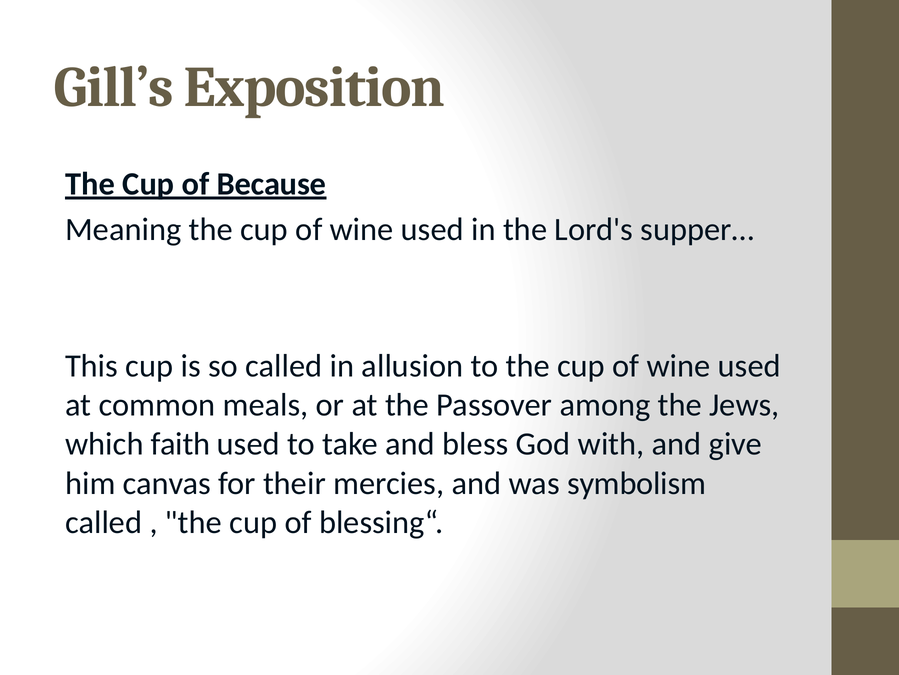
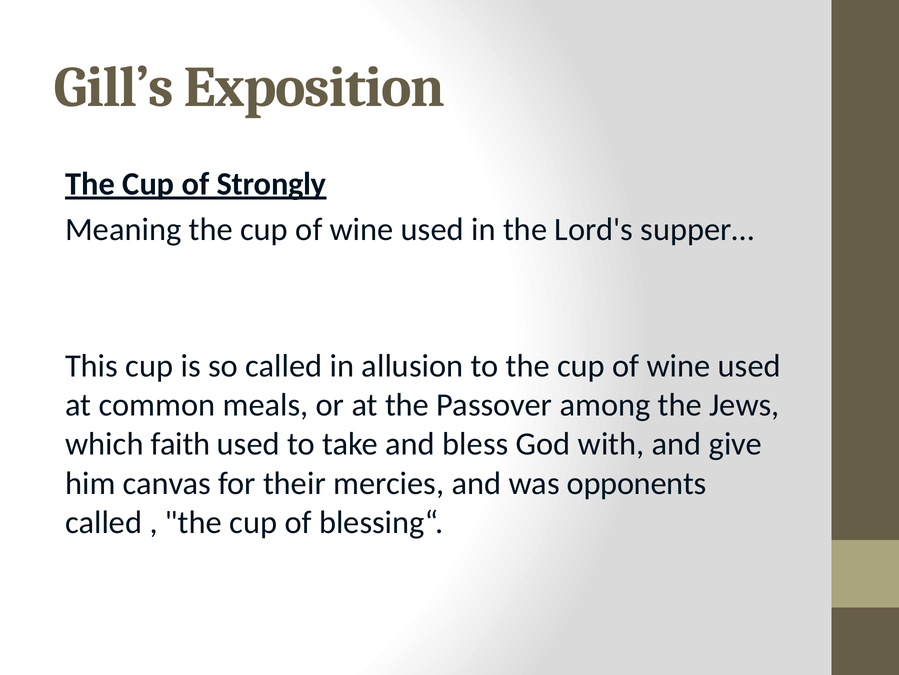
Because: Because -> Strongly
symbolism: symbolism -> opponents
